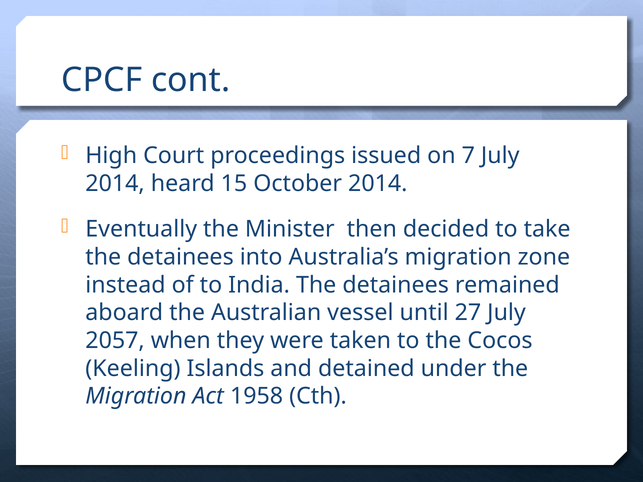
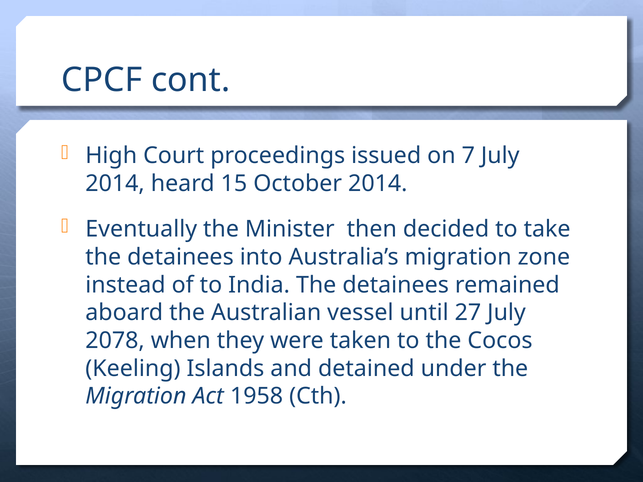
2057: 2057 -> 2078
